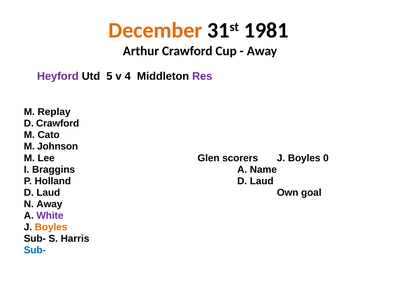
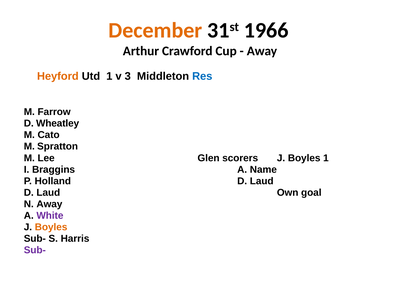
1981: 1981 -> 1966
Heyford colour: purple -> orange
Utd 5: 5 -> 1
4: 4 -> 3
Res colour: purple -> blue
Replay: Replay -> Farrow
D Crawford: Crawford -> Wheatley
Johnson: Johnson -> Spratton
Boyles 0: 0 -> 1
Sub- at (35, 250) colour: blue -> purple
